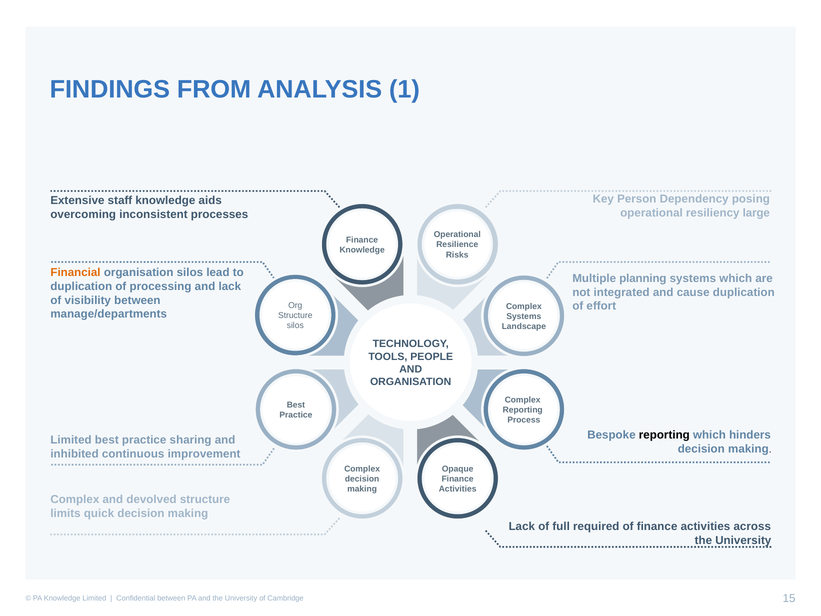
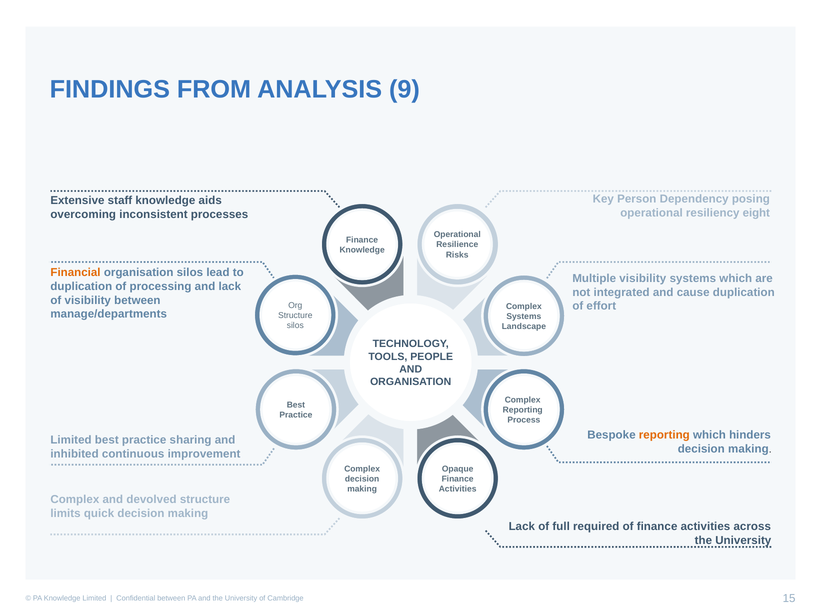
1: 1 -> 9
large: large -> eight
Multiple planning: planning -> visibility
reporting at (664, 435) colour: black -> orange
